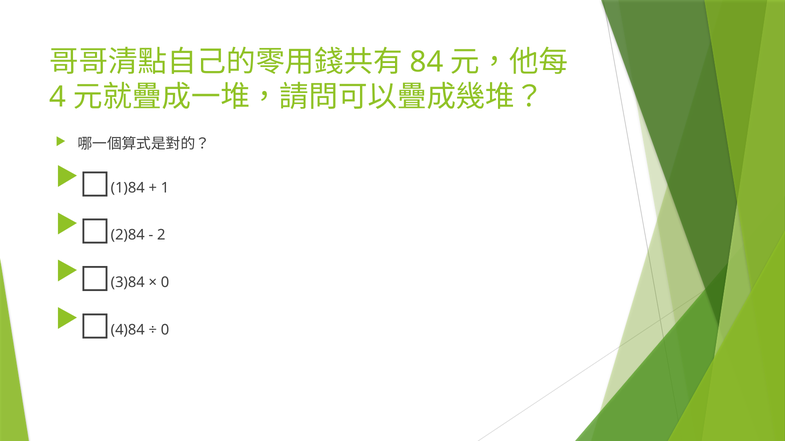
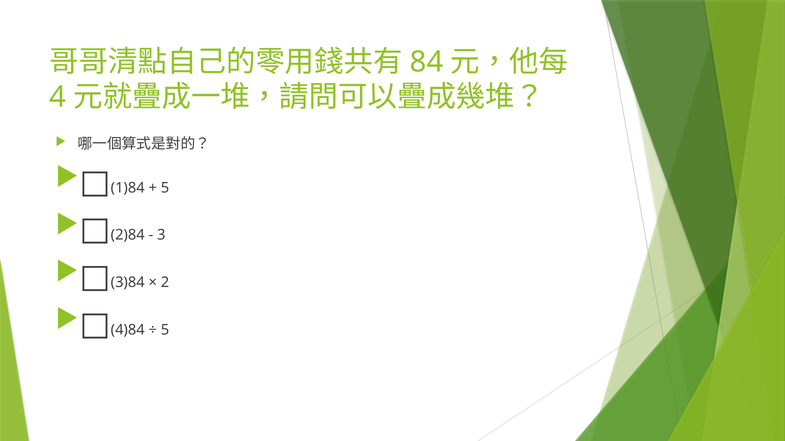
1 at (165, 188): 1 -> 5
2: 2 -> 3
0 at (165, 283): 0 -> 2
0 at (165, 330): 0 -> 5
